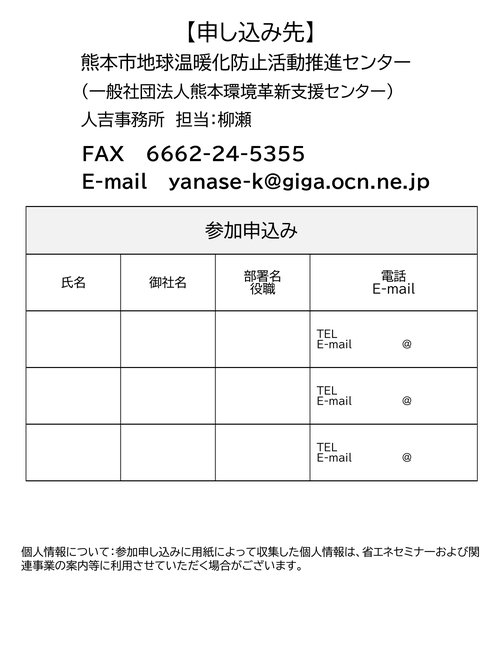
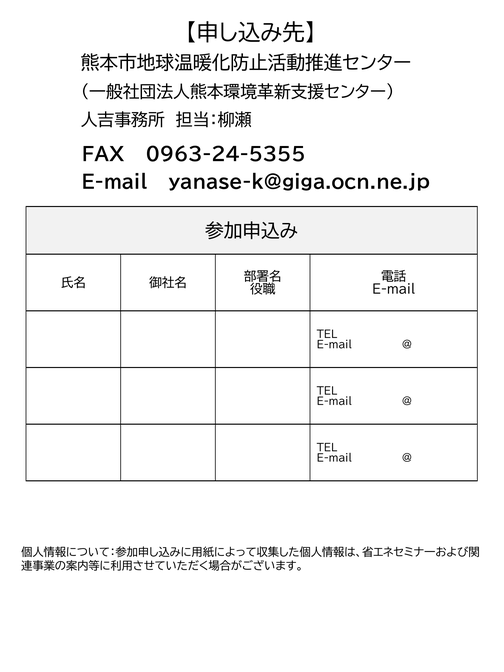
6662-24-5355: 6662-24-5355 -> 0963-24-5355
